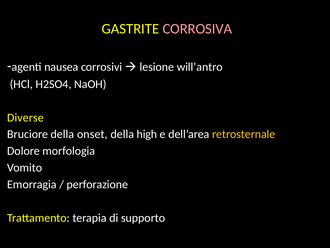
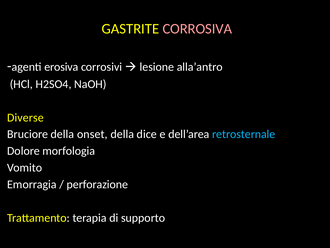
nausea: nausea -> erosiva
will’antro: will’antro -> alla’antro
high: high -> dice
retrosternale colour: yellow -> light blue
